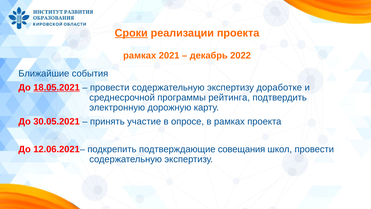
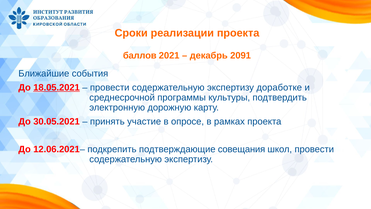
Сроки underline: present -> none
рамках at (140, 56): рамках -> баллов
2022: 2022 -> 2091
рейтинга: рейтинга -> культуры
